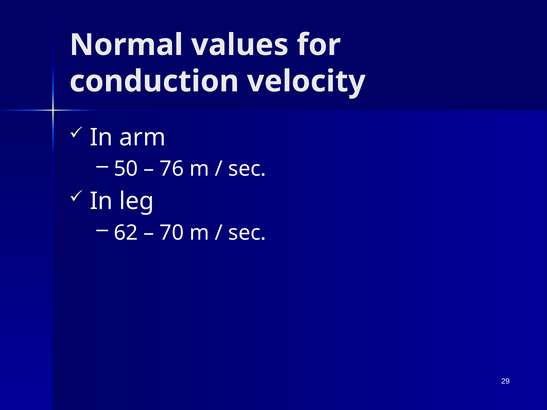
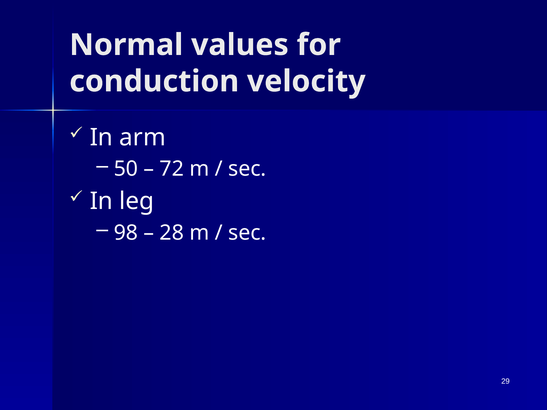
76: 76 -> 72
62: 62 -> 98
70: 70 -> 28
